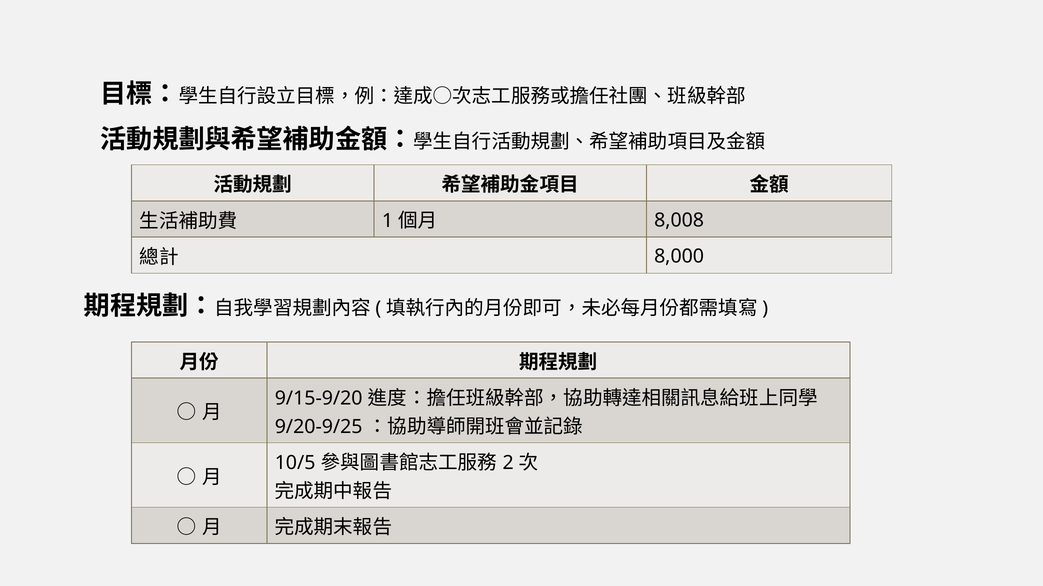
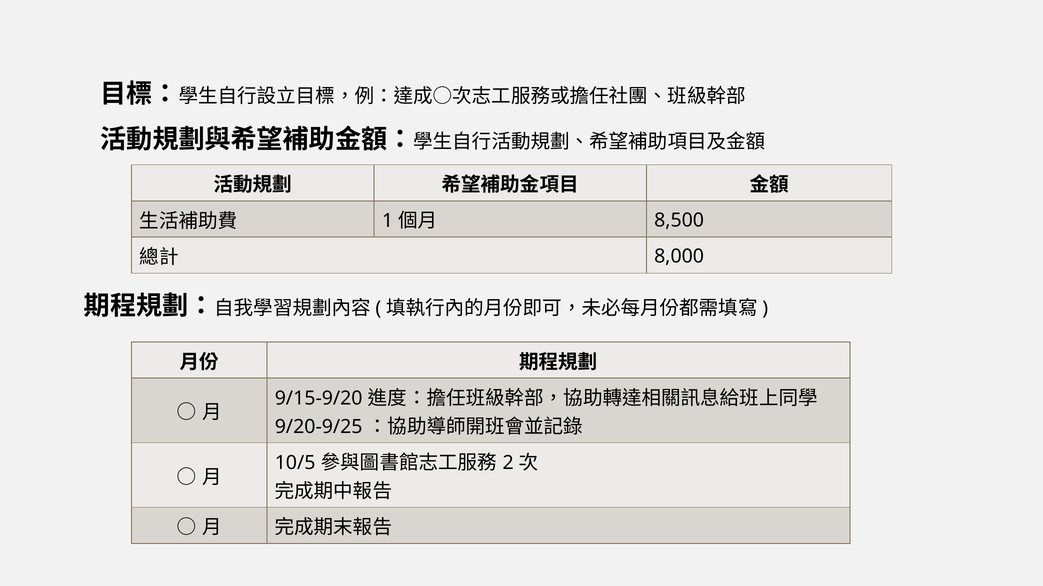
8,008: 8,008 -> 8,500
